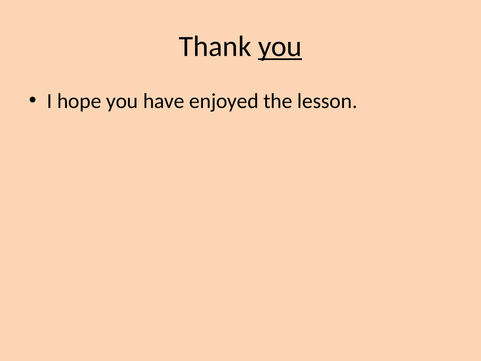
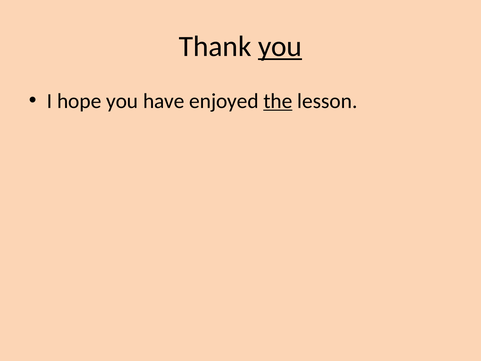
the underline: none -> present
